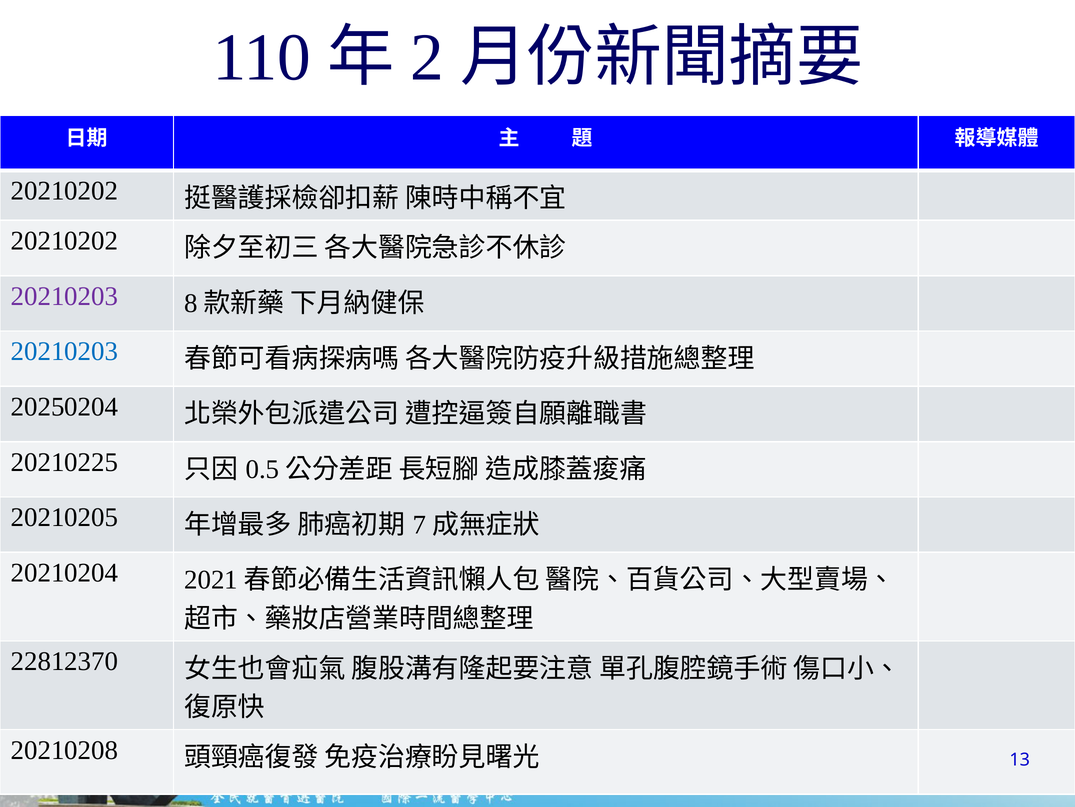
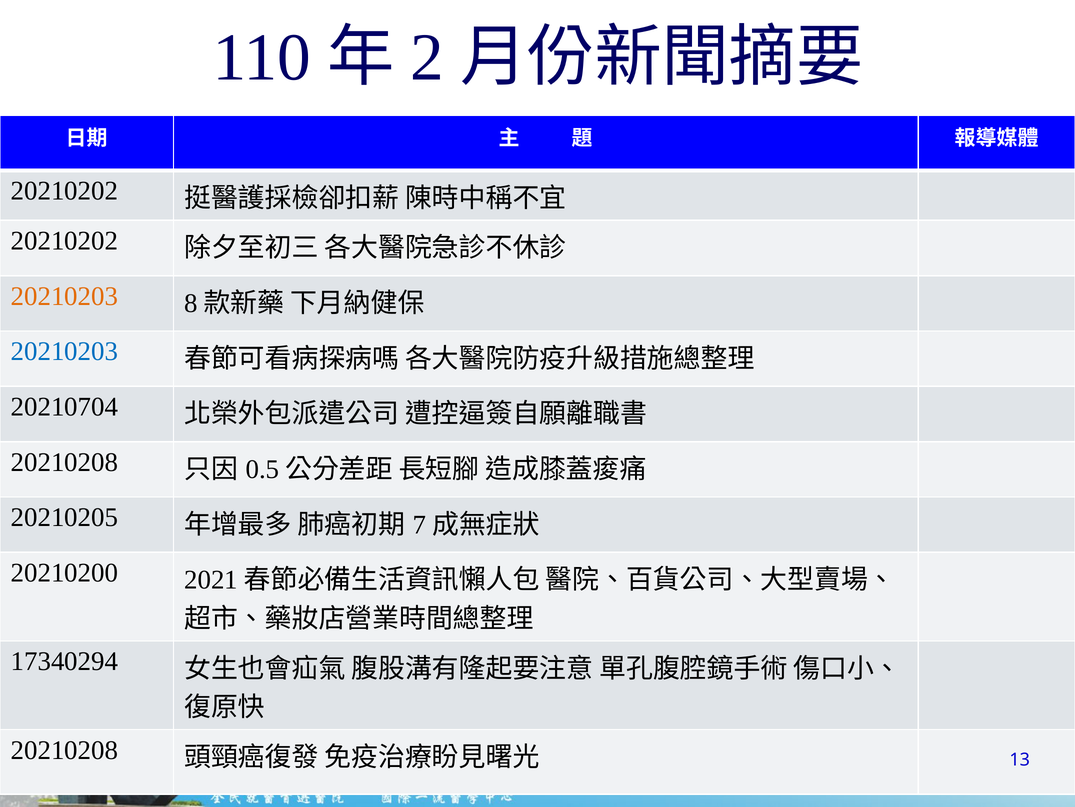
20210203 at (64, 296) colour: purple -> orange
20250204: 20250204 -> 20210704
20210225 at (64, 462): 20210225 -> 20210208
20210204: 20210204 -> 20210200
22812370: 22812370 -> 17340294
